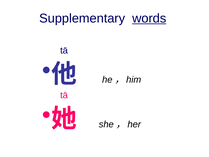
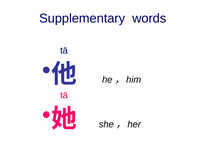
words underline: present -> none
